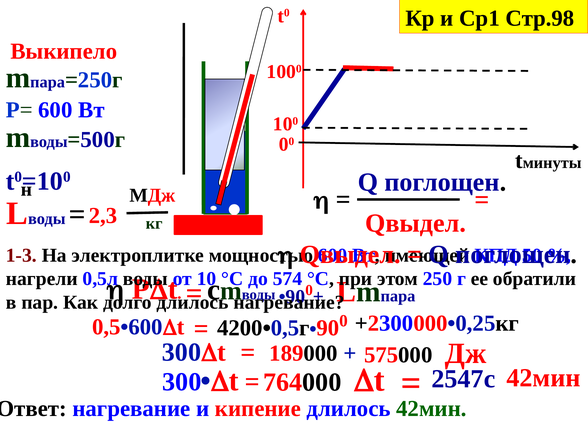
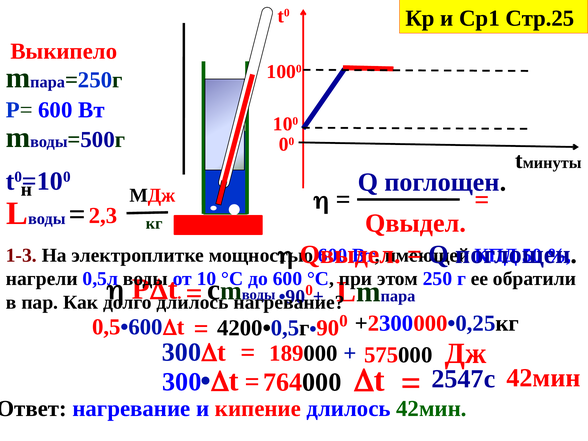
Стр.98: Стр.98 -> Стр.25
до 574: 574 -> 600
